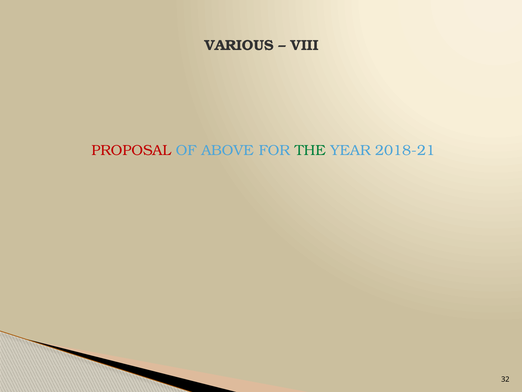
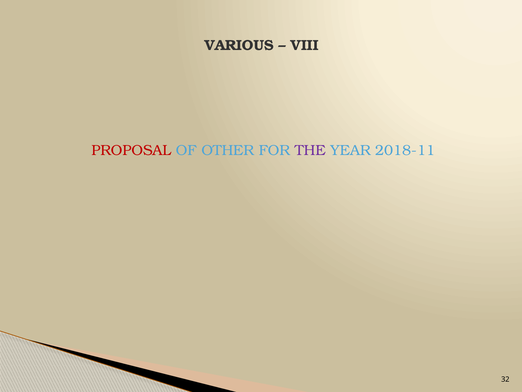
ABOVE: ABOVE -> OTHER
THE colour: green -> purple
2018-21: 2018-21 -> 2018-11
